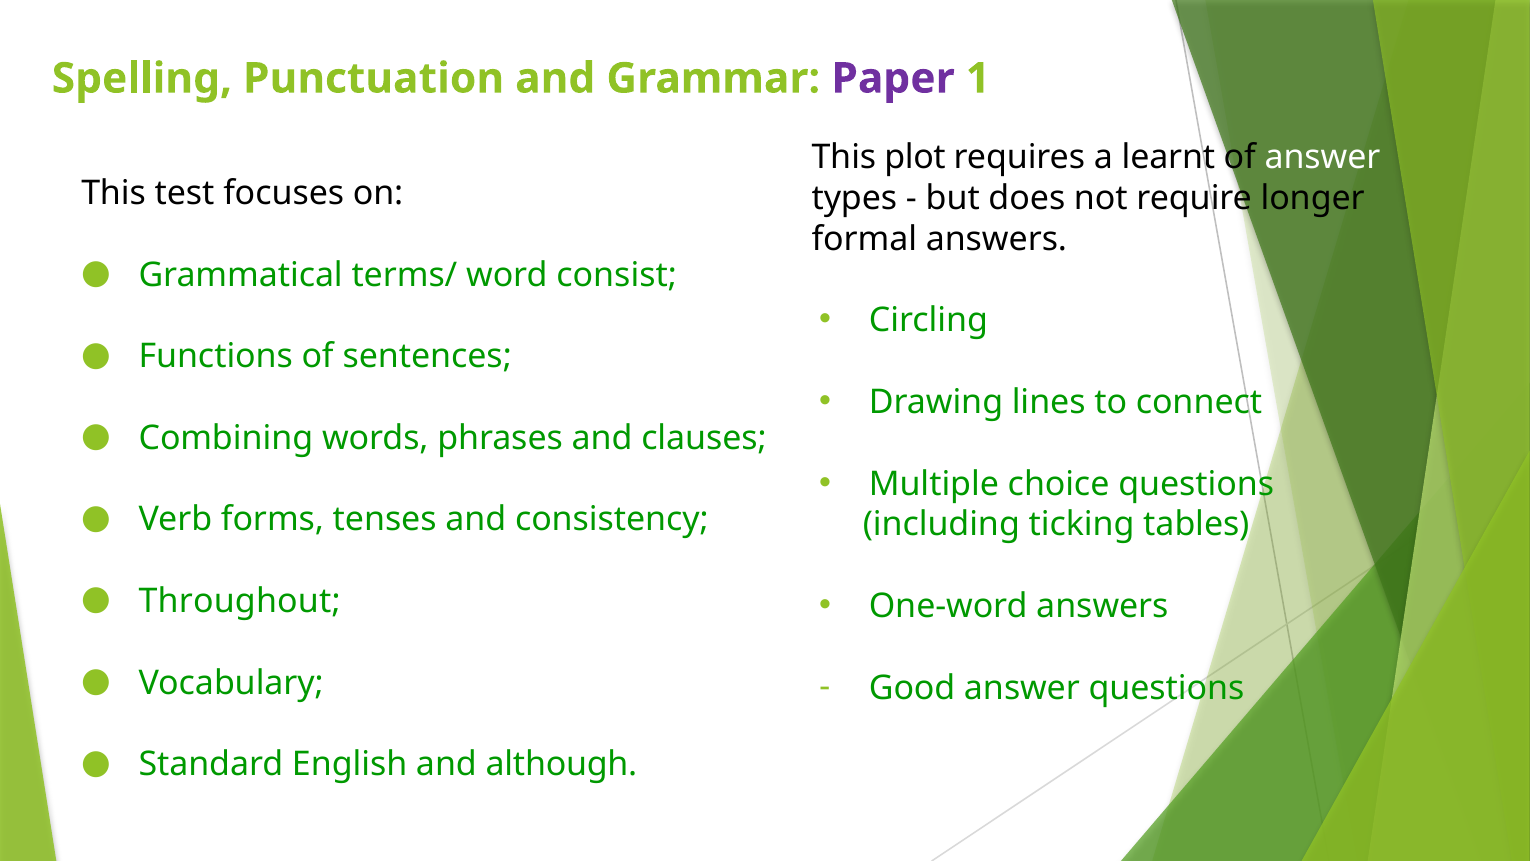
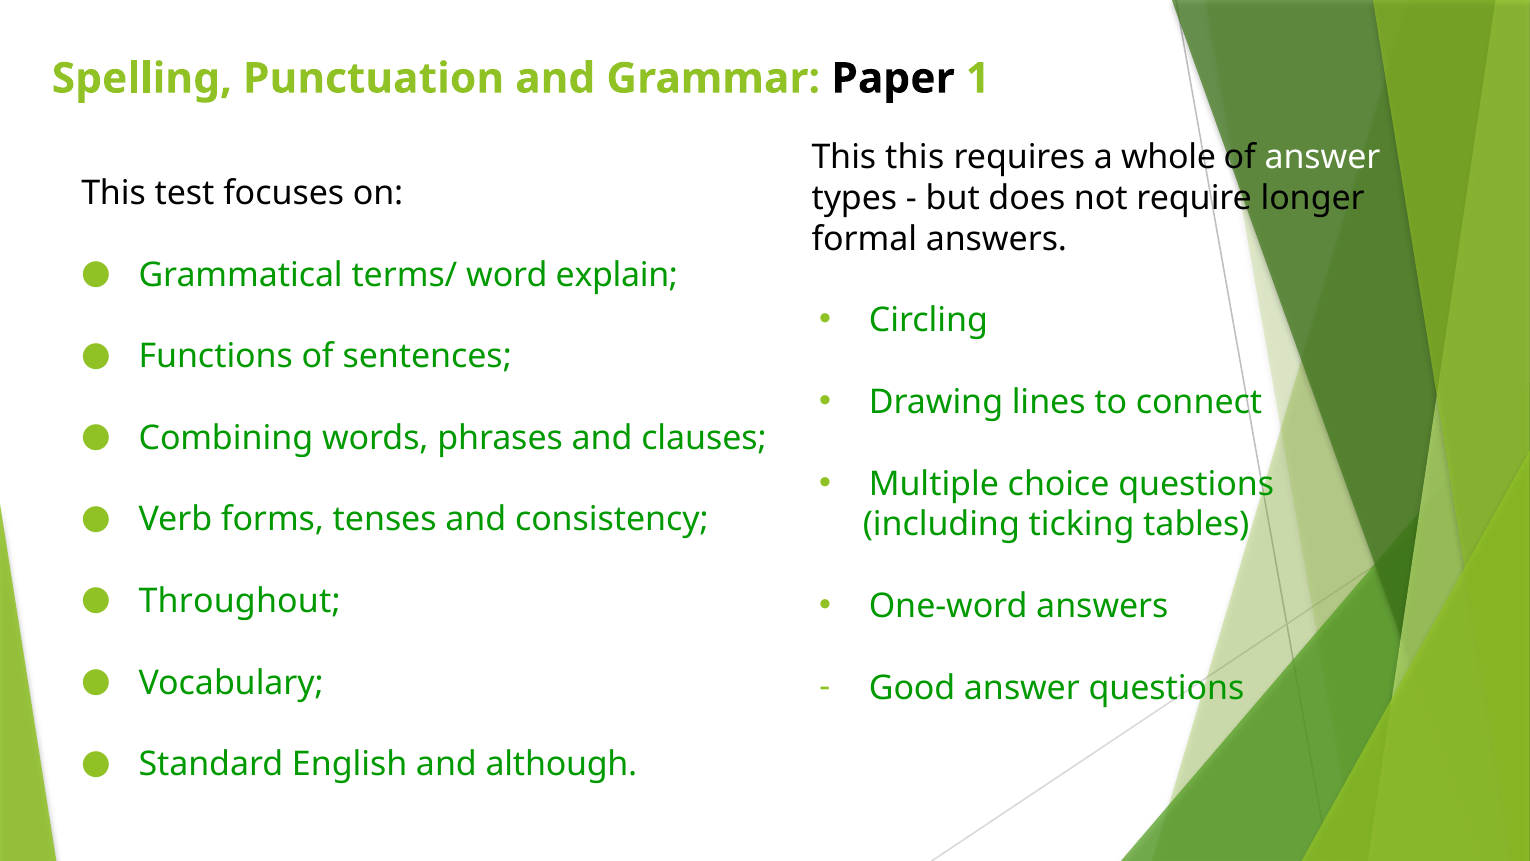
Paper colour: purple -> black
This plot: plot -> this
learnt: learnt -> whole
consist: consist -> explain
